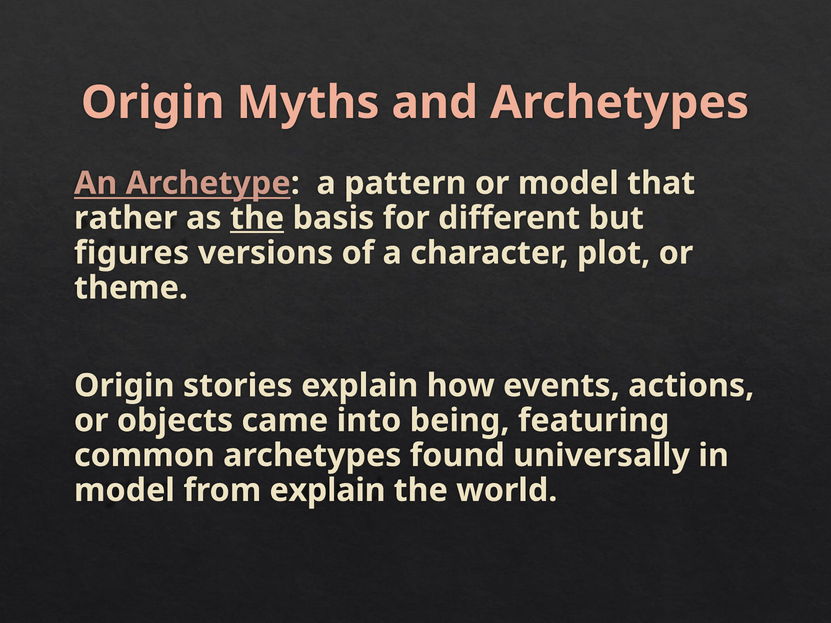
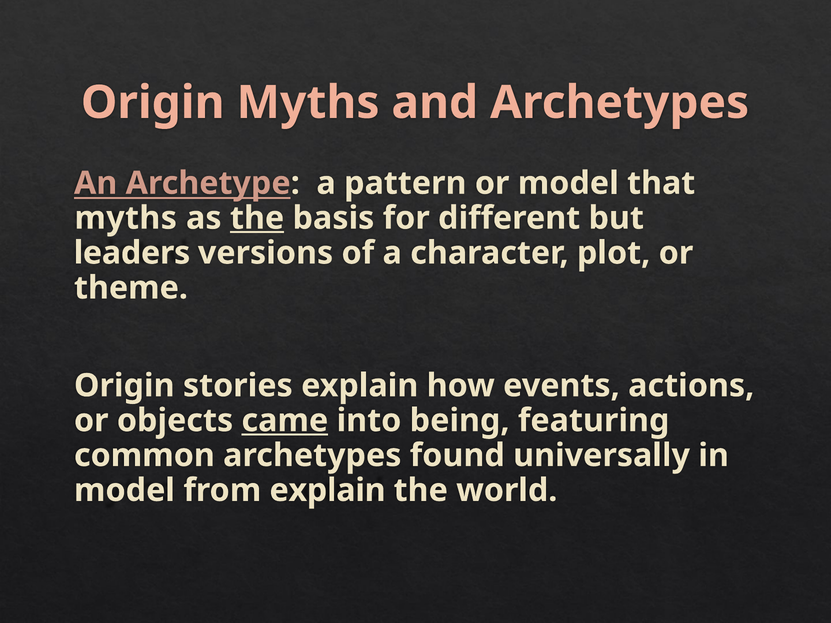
rather at (126, 218): rather -> myths
figures: figures -> leaders
came underline: none -> present
